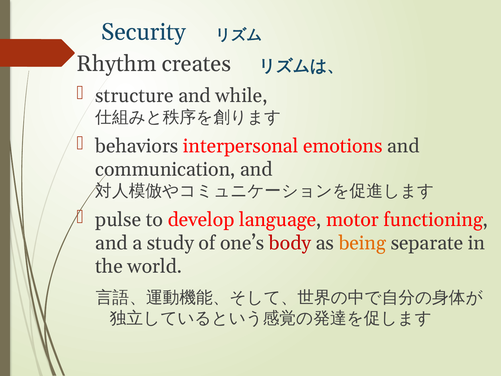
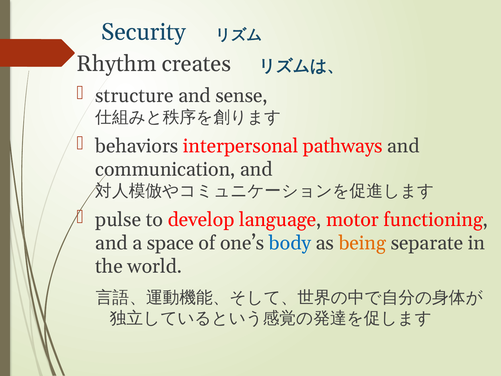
while: while -> sense
emotions: emotions -> pathways
study: study -> space
body colour: red -> blue
